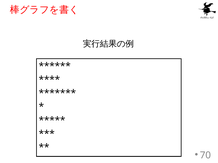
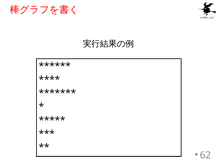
70: 70 -> 62
